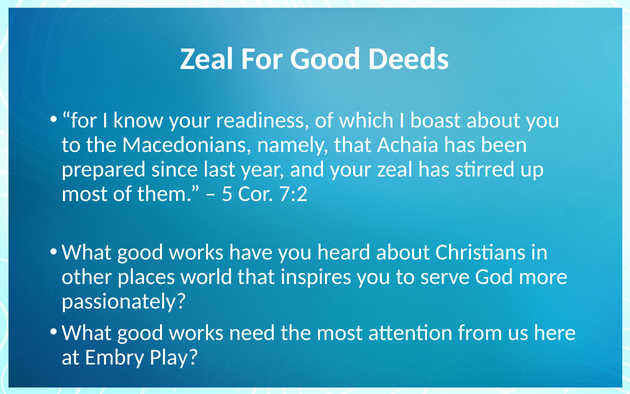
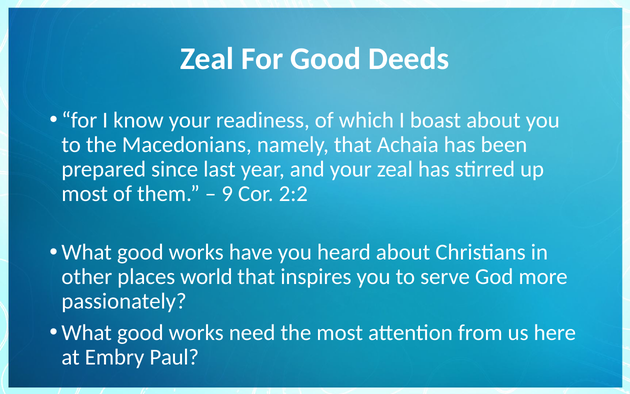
5: 5 -> 9
7:2: 7:2 -> 2:2
Play: Play -> Paul
